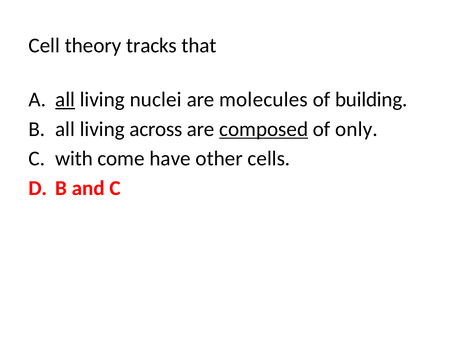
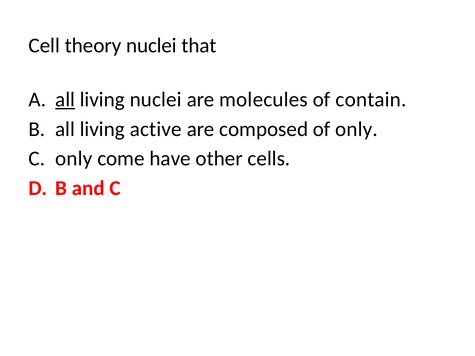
theory tracks: tracks -> nuclei
building: building -> contain
across: across -> active
composed underline: present -> none
C with: with -> only
